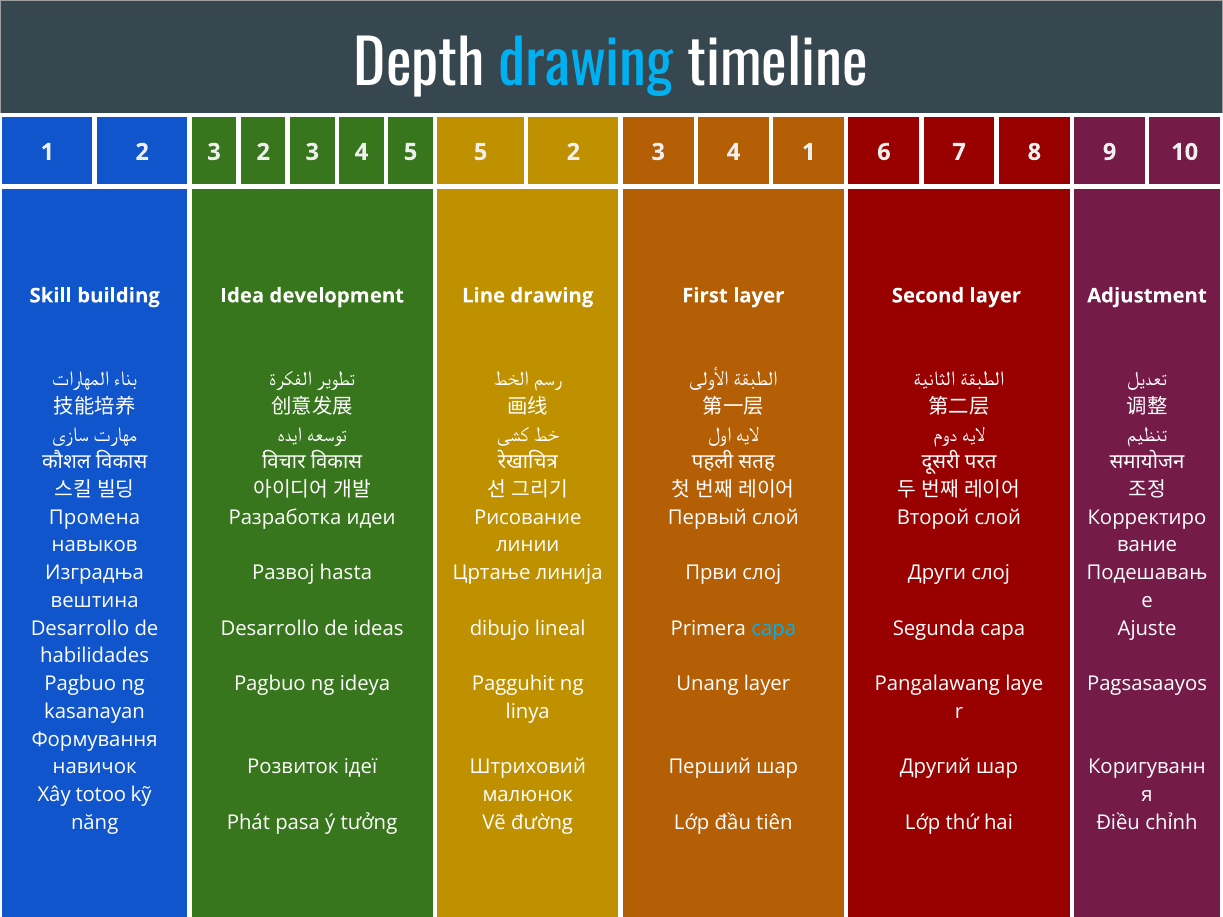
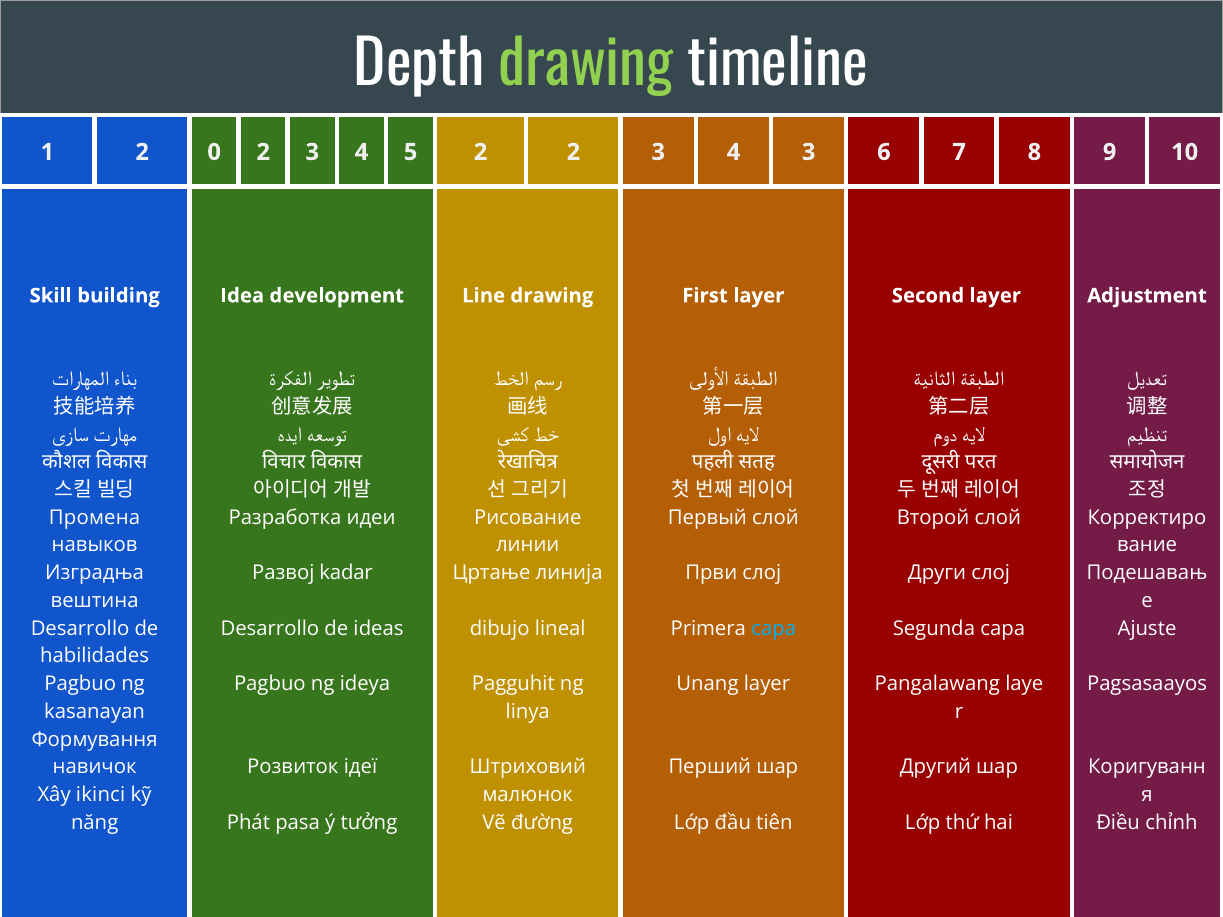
drawing at (586, 65) colour: light blue -> light green
1 2 3: 3 -> 0
5 5: 5 -> 2
4 1: 1 -> 3
hasta: hasta -> kadar
totoo: totoo -> ikinci
